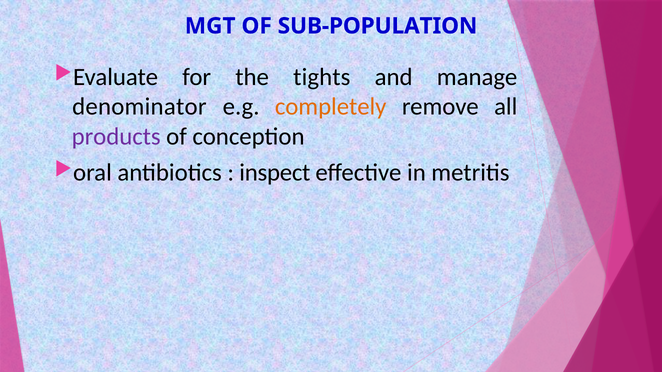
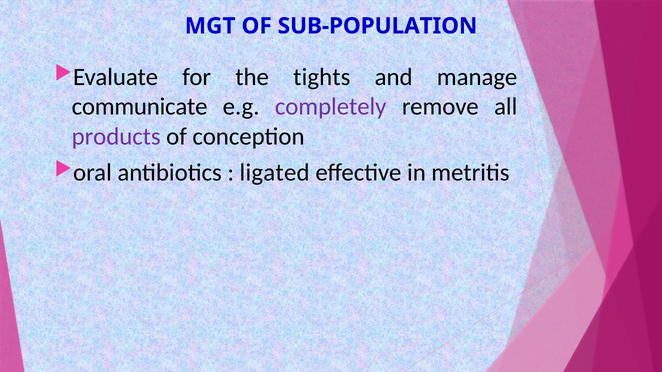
denominator: denominator -> communicate
completely colour: orange -> purple
inspect: inspect -> ligated
